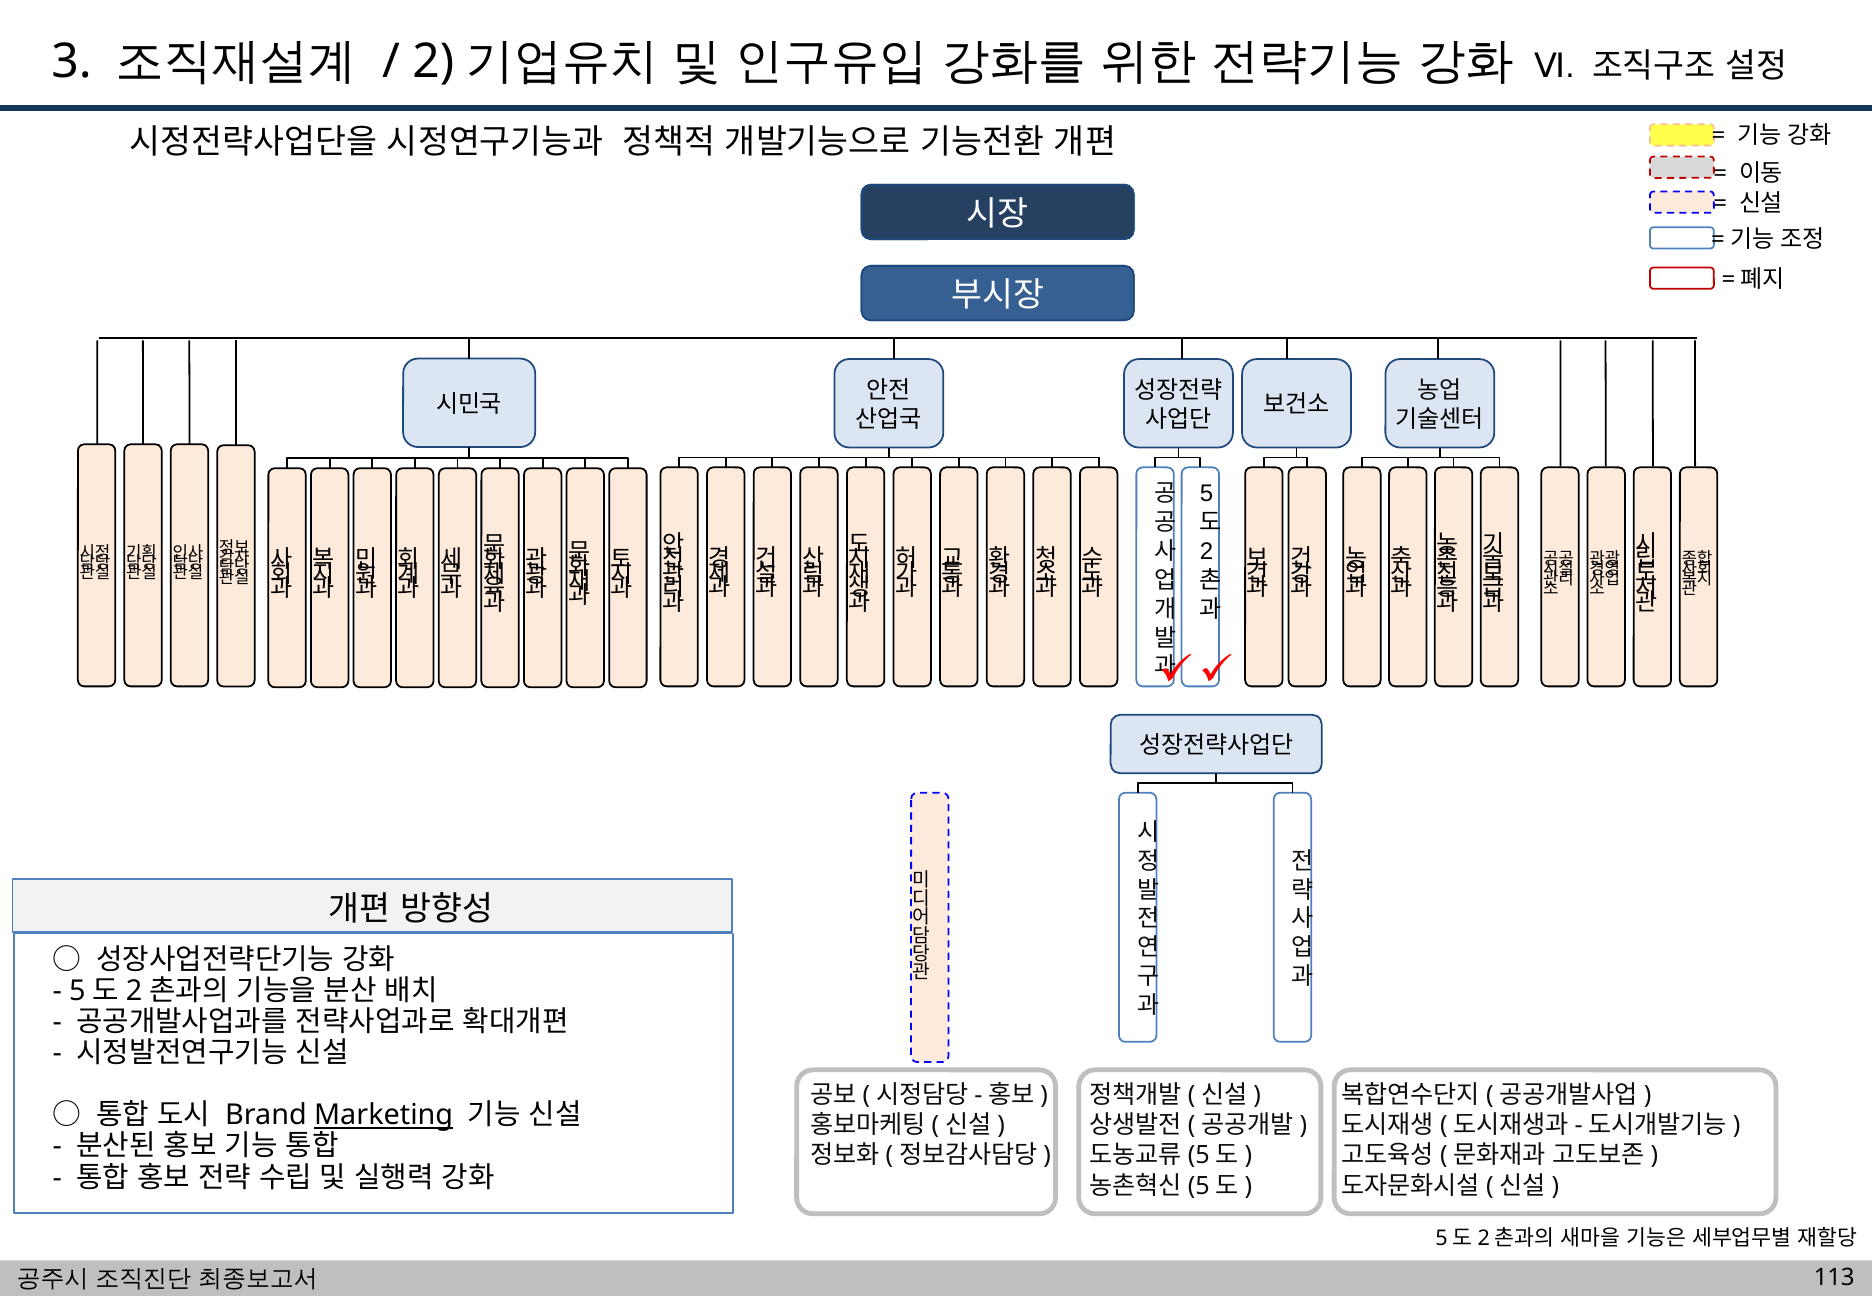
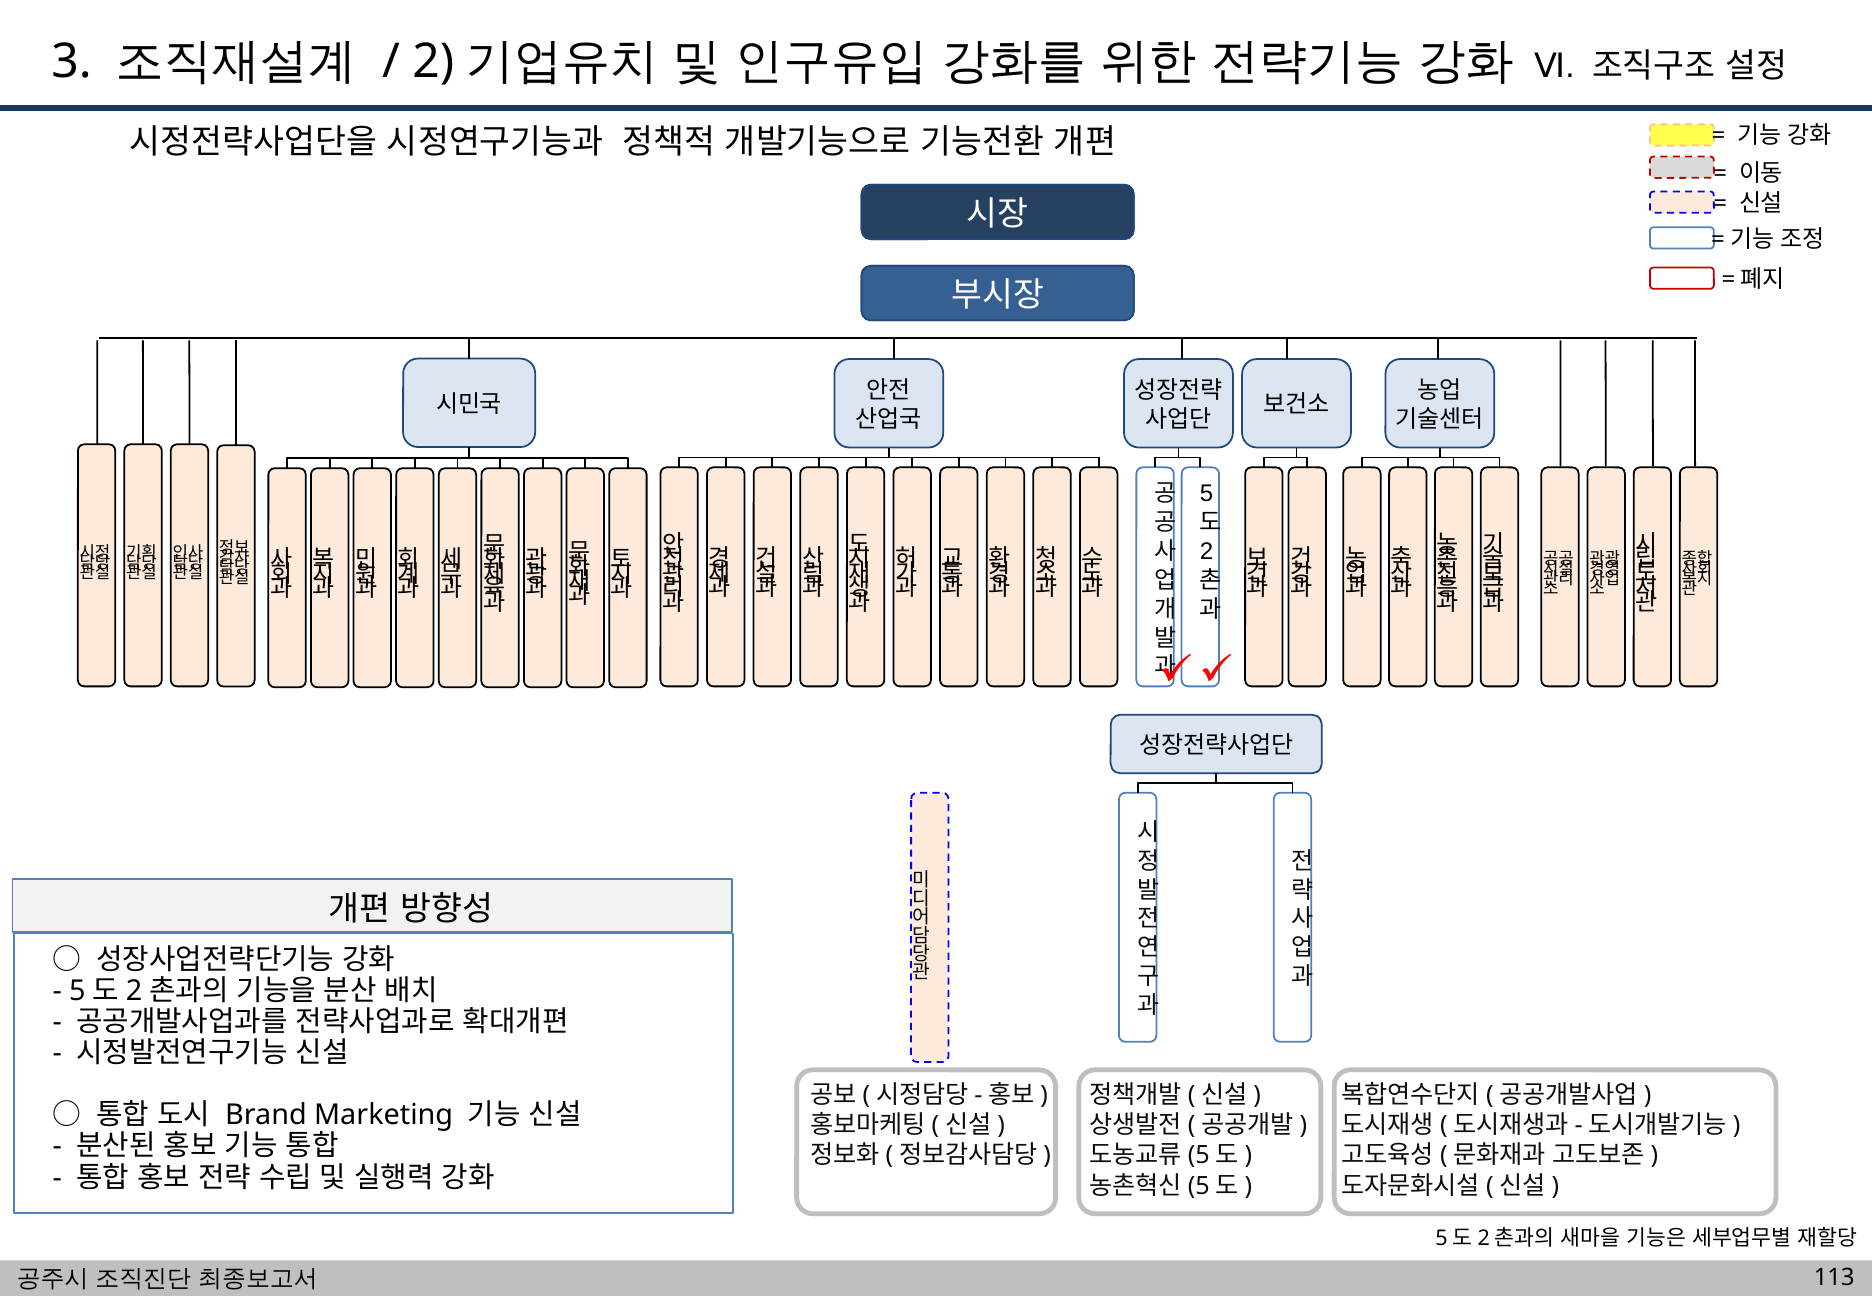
Marketing underline: present -> none
